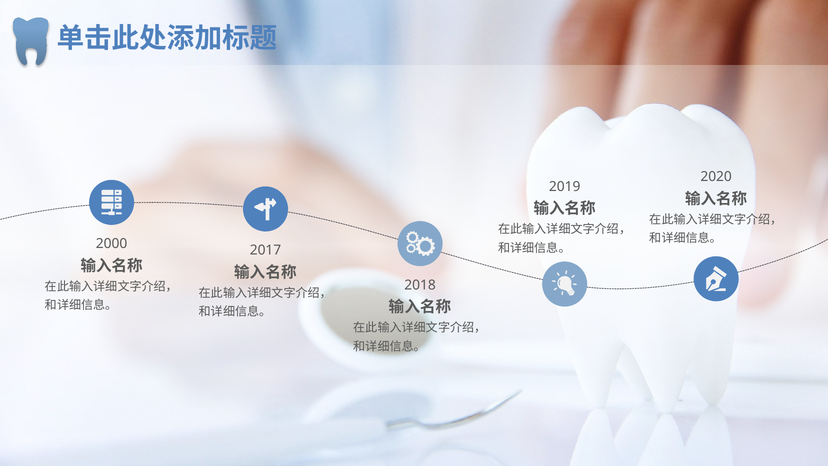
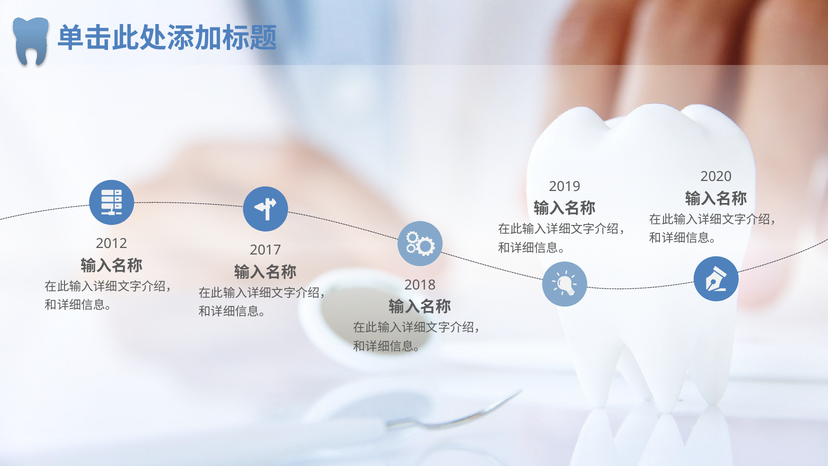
2000: 2000 -> 2012
